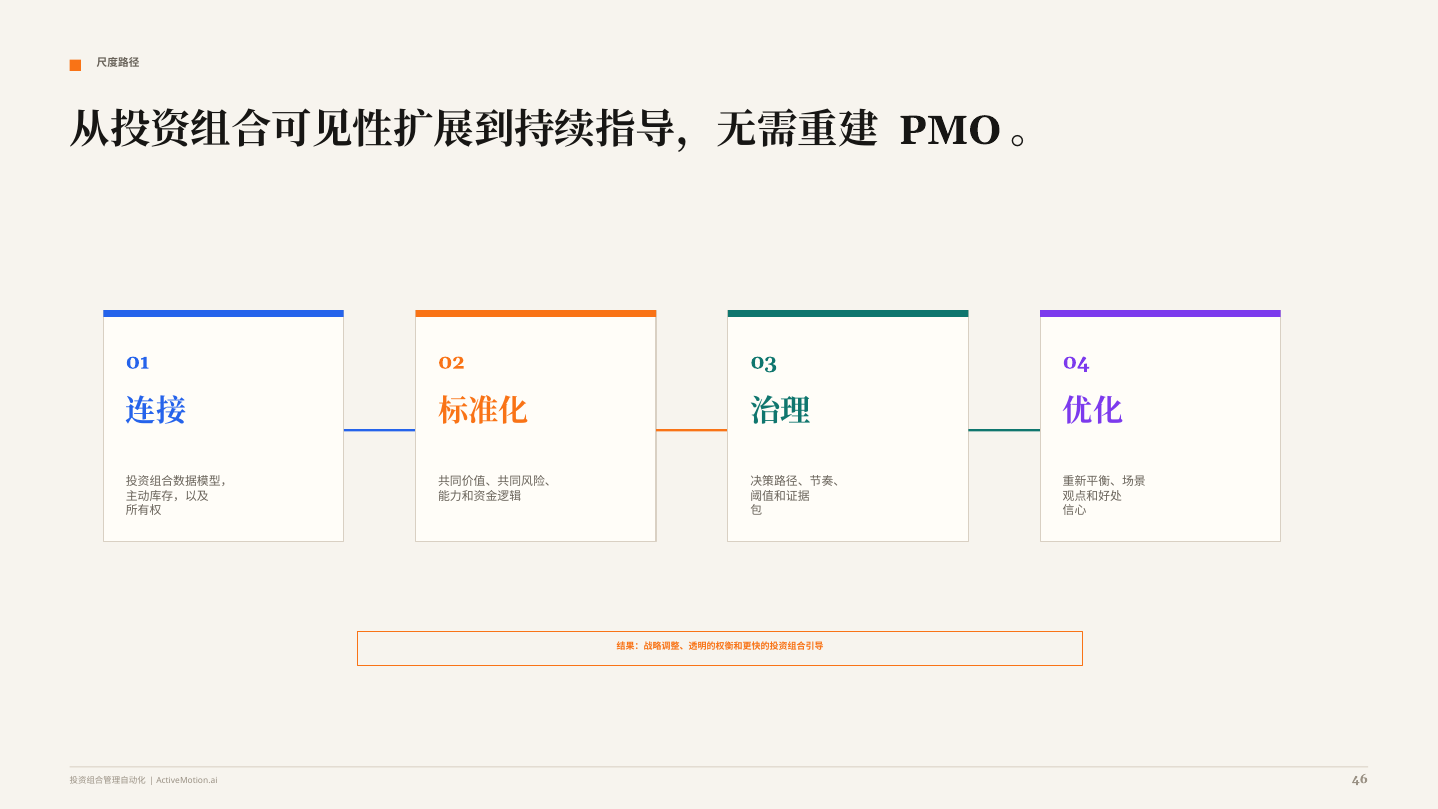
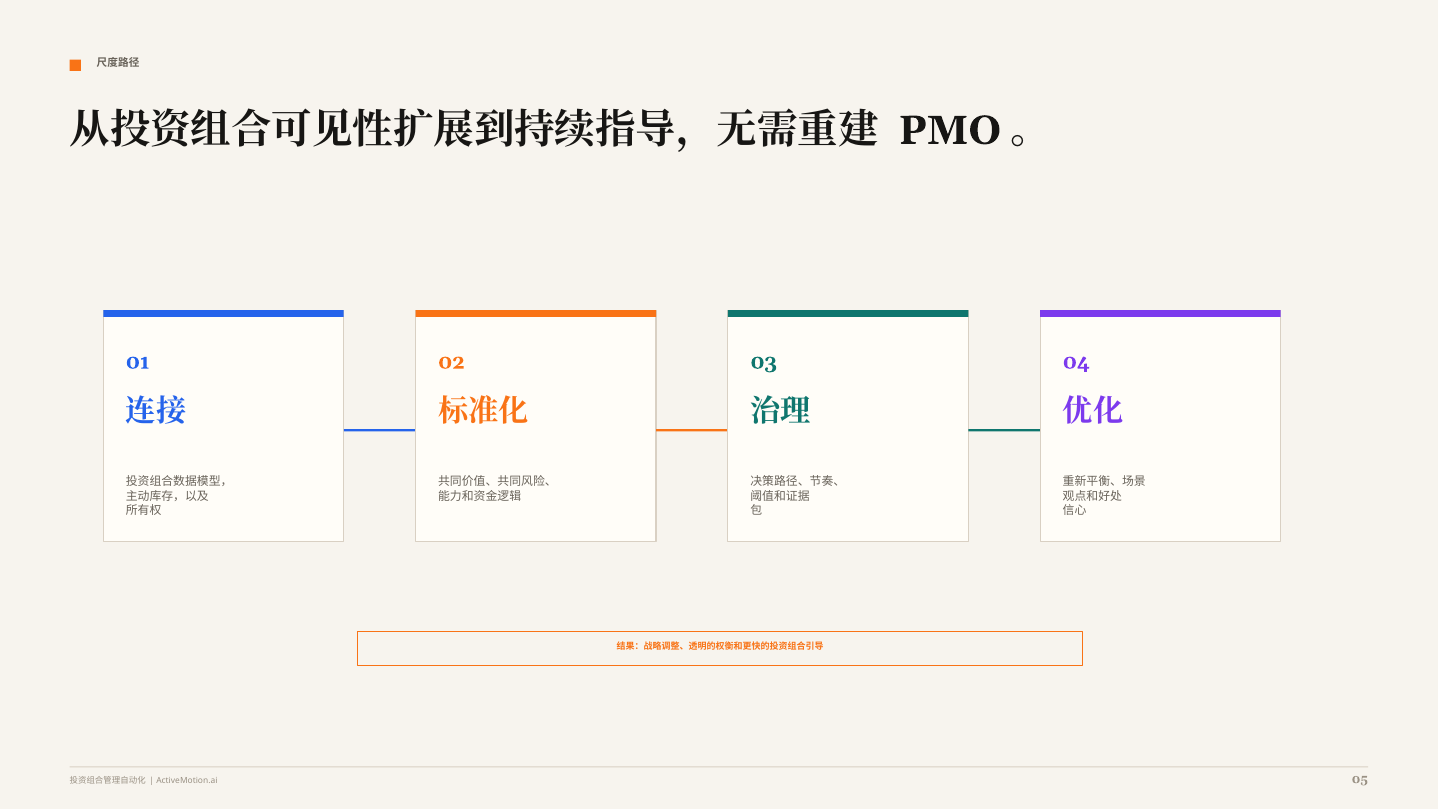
46: 46 -> 05
